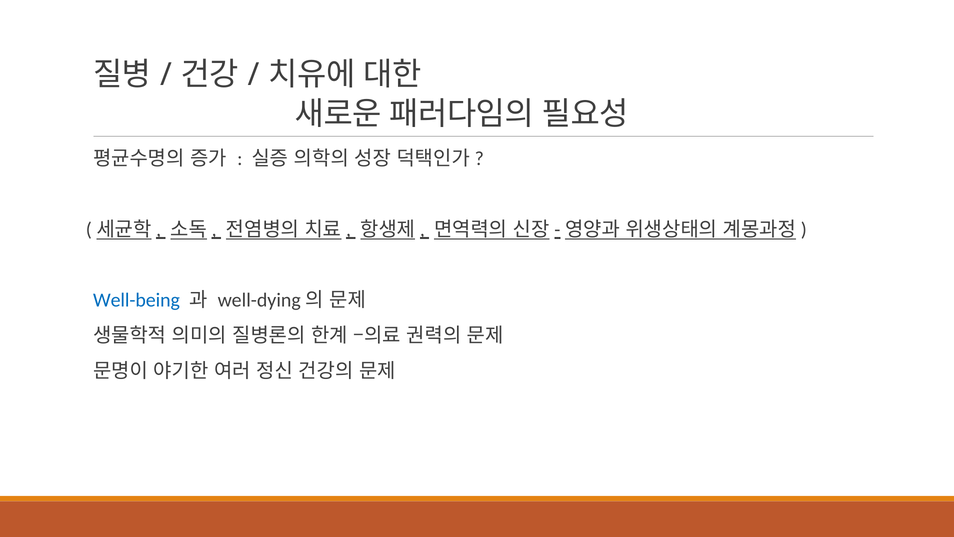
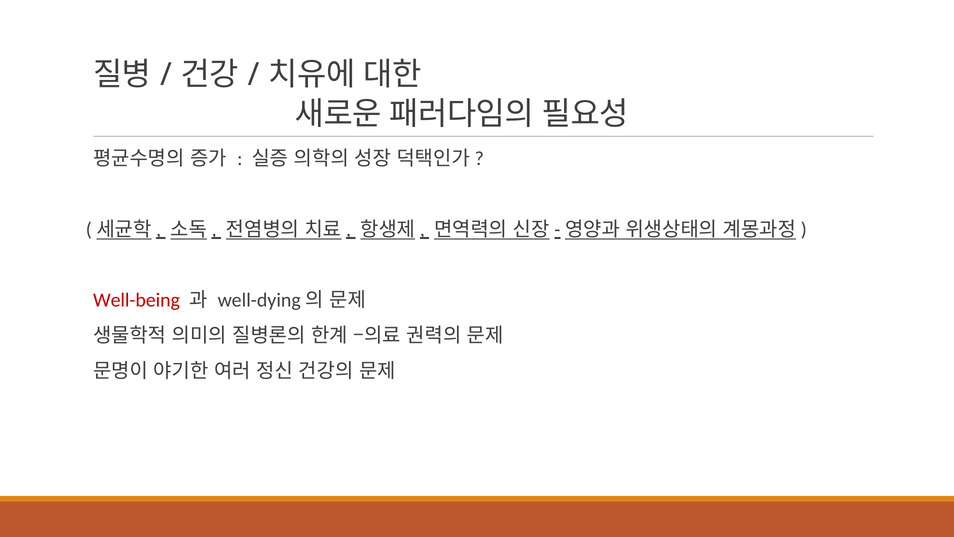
Well-being colour: blue -> red
